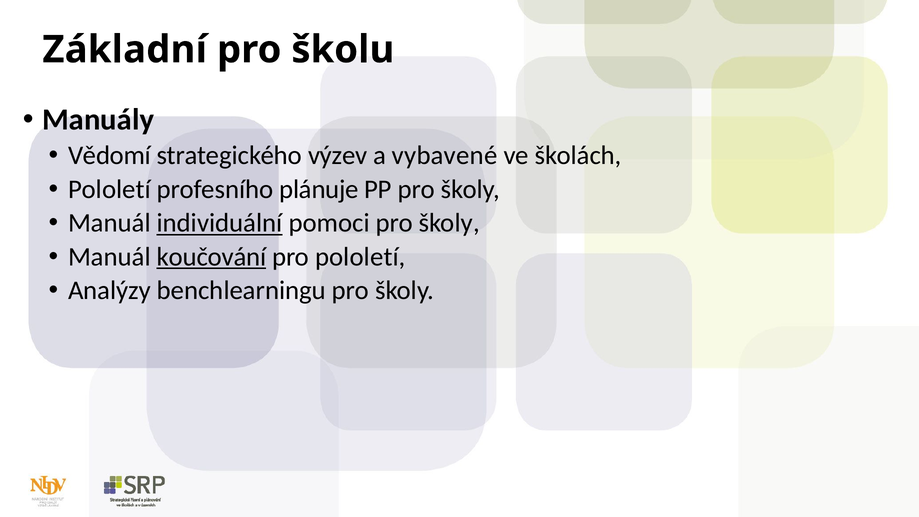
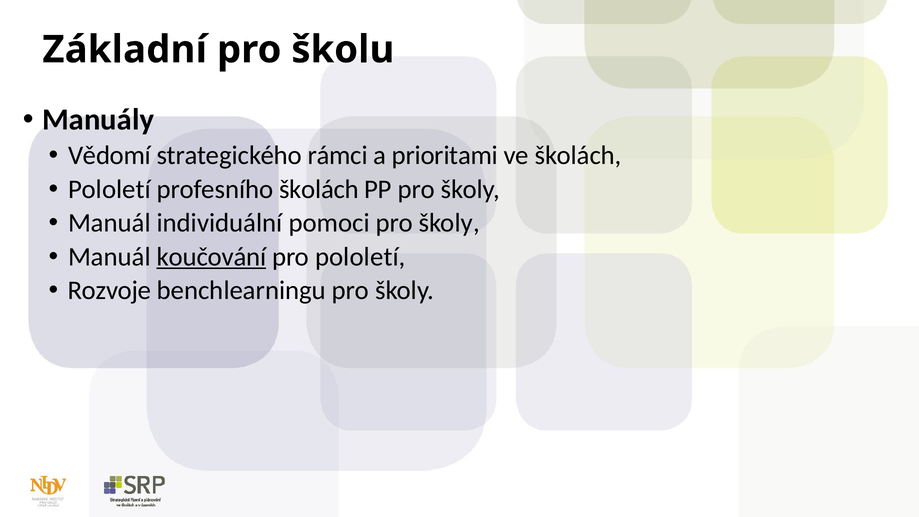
výzev: výzev -> rámci
vybavené: vybavené -> prioritami
profesního plánuje: plánuje -> školách
individuální underline: present -> none
Analýzy: Analýzy -> Rozvoje
